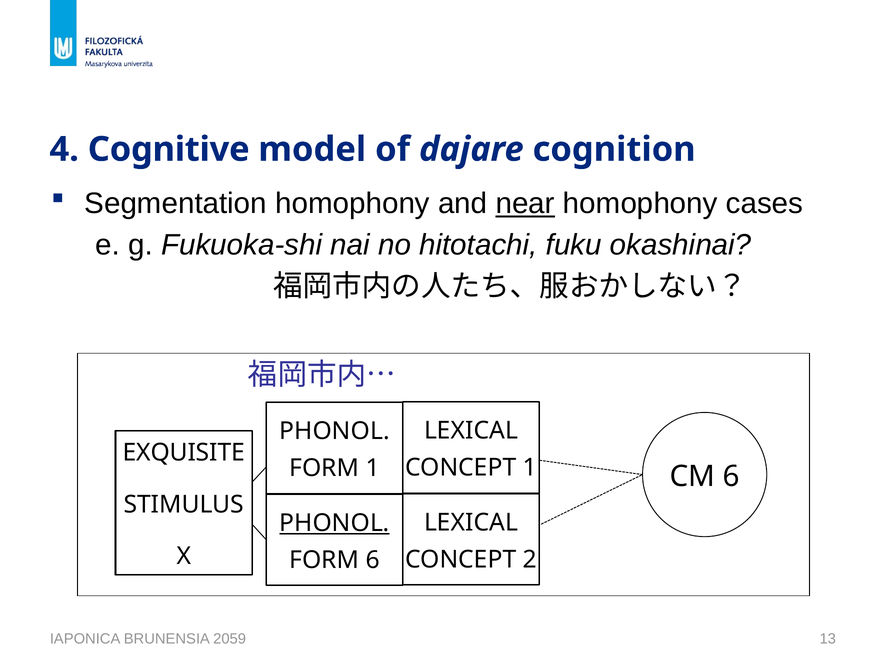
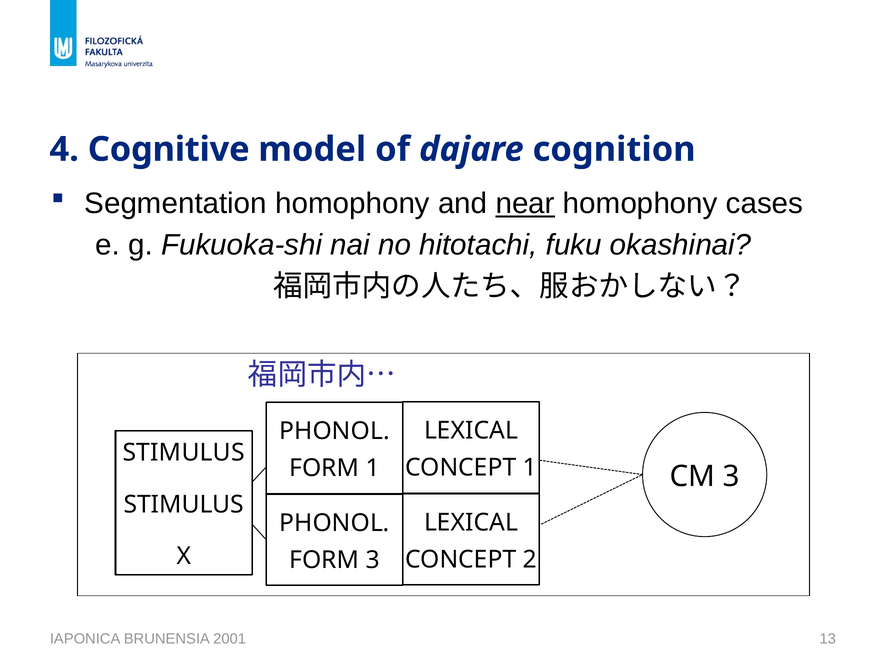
EXQUISITE at (184, 453): EXQUISITE -> STIMULUS
CM 6: 6 -> 3
PHONOL at (335, 523) underline: present -> none
FORM 6: 6 -> 3
2059: 2059 -> 2001
